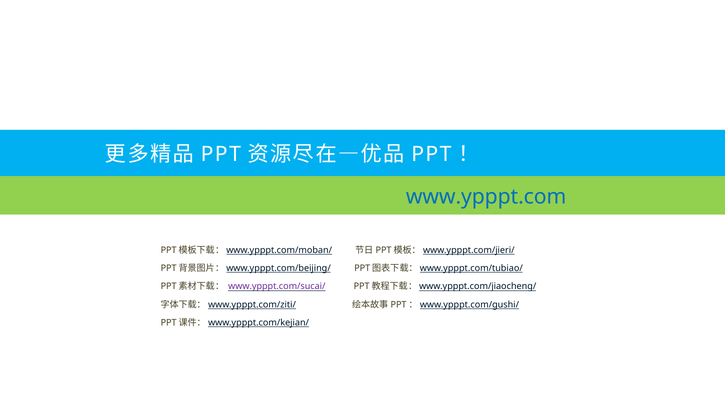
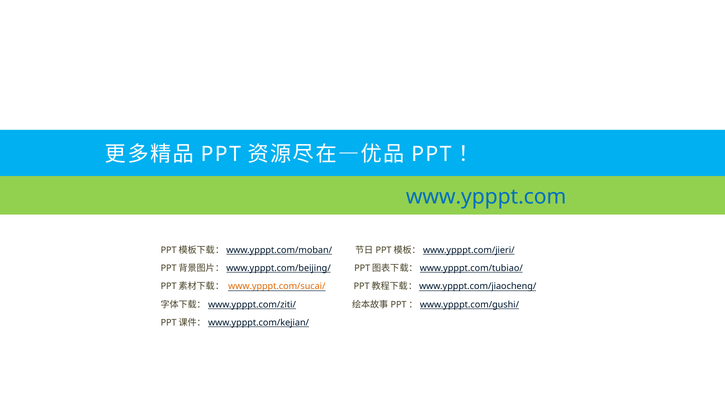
www.ypppt.com/sucai/ colour: purple -> orange
